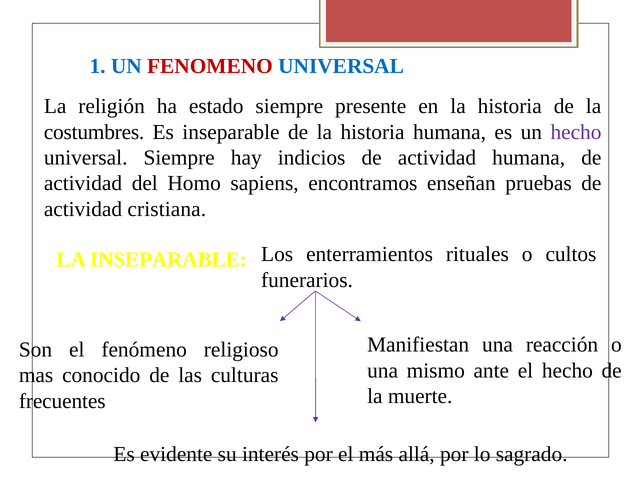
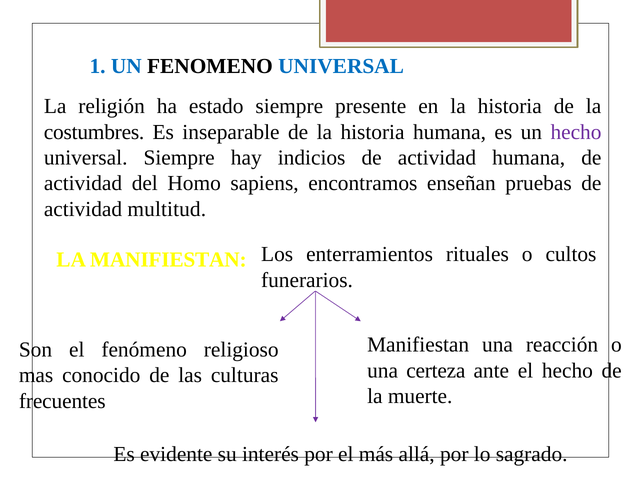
FENOMENO colour: red -> black
cristiana: cristiana -> multitud
LA INSEPARABLE: INSEPARABLE -> MANIFIESTAN
mismo: mismo -> certeza
